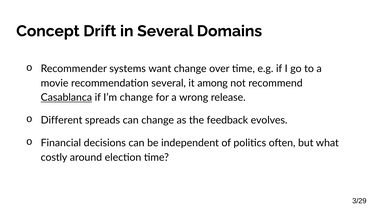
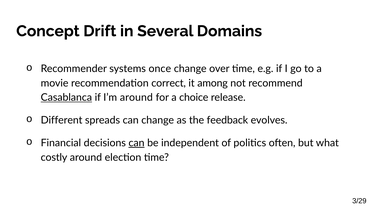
want: want -> once
recommendation several: several -> correct
I’m change: change -> around
wrong: wrong -> choice
can at (137, 143) underline: none -> present
